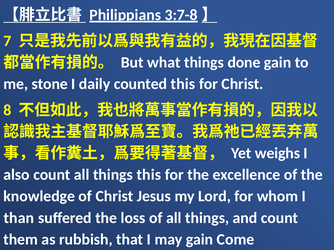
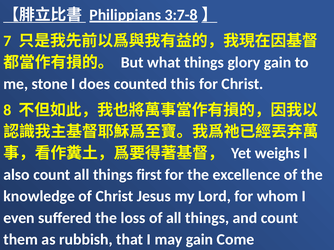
done: done -> glory
daily: daily -> does
things this: this -> first
than: than -> even
